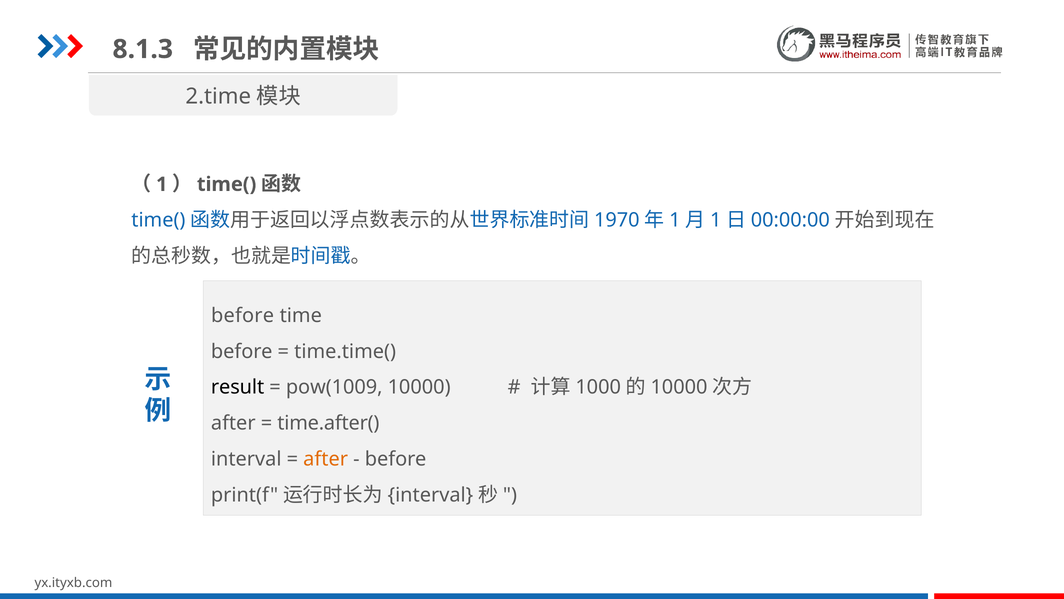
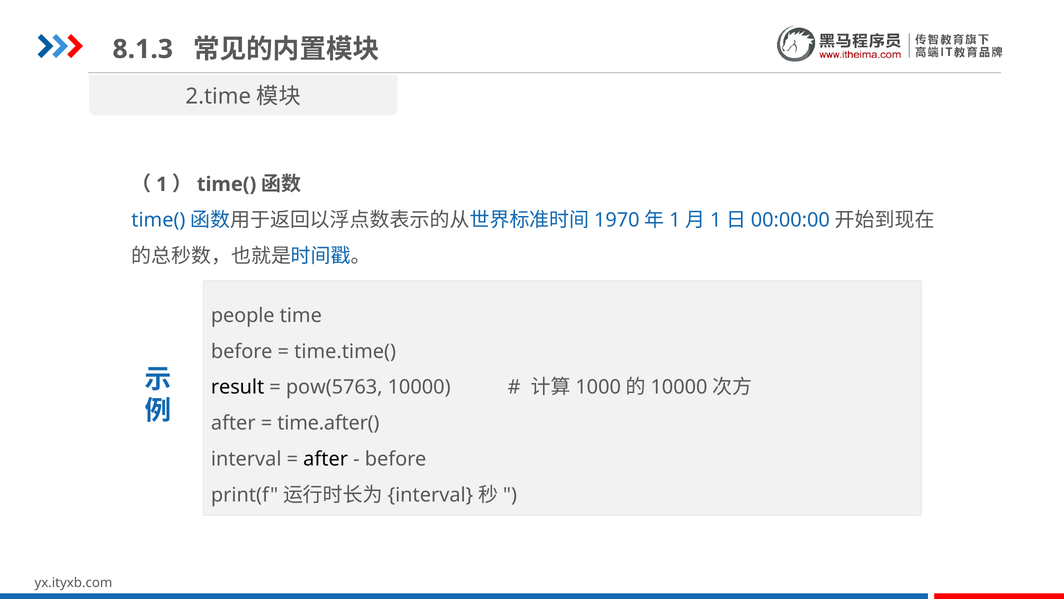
before at (243, 315): before -> people
pow(1009: pow(1009 -> pow(5763
after at (326, 459) colour: orange -> black
